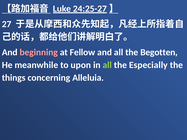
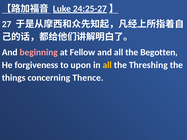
meanwhile: meanwhile -> forgiveness
all at (107, 65) colour: light green -> yellow
Especially: Especially -> Threshing
Alleluia: Alleluia -> Thence
